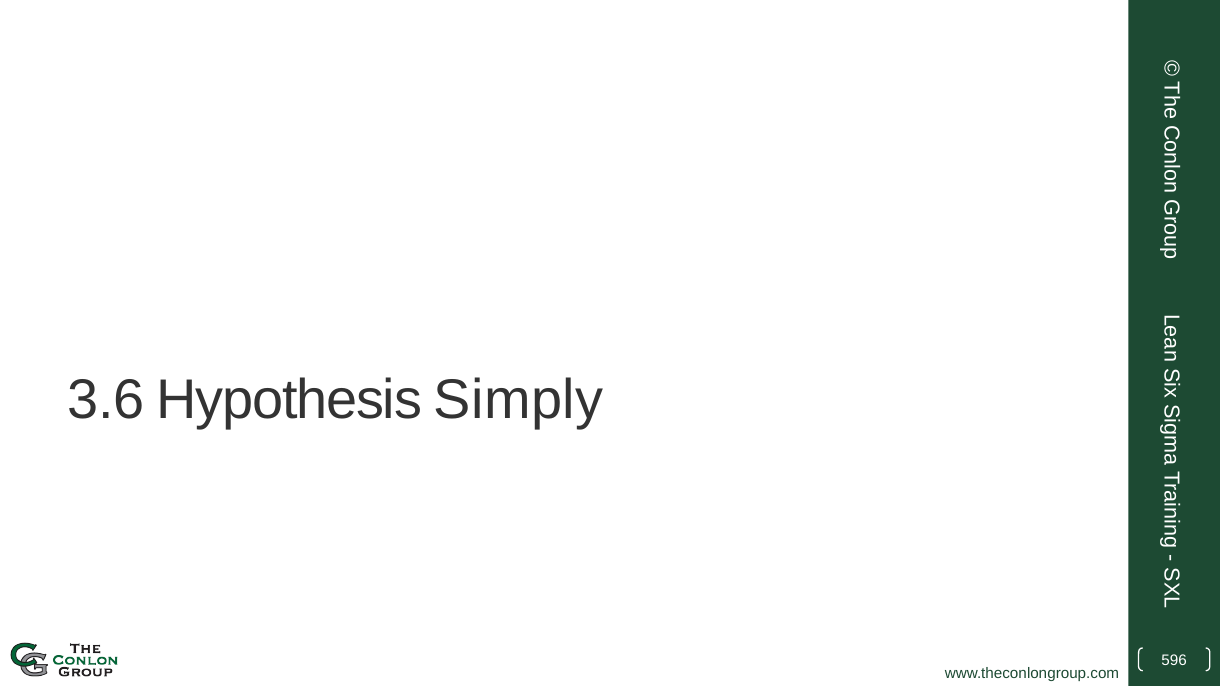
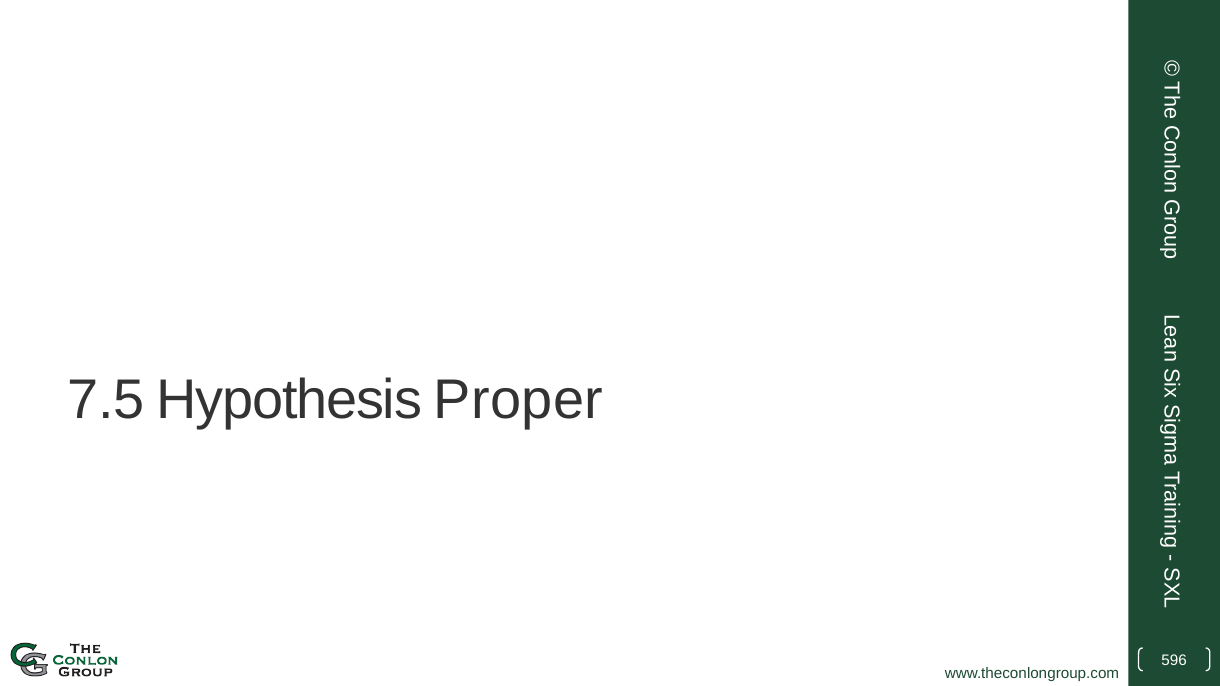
3.6: 3.6 -> 7.5
Simply: Simply -> Proper
